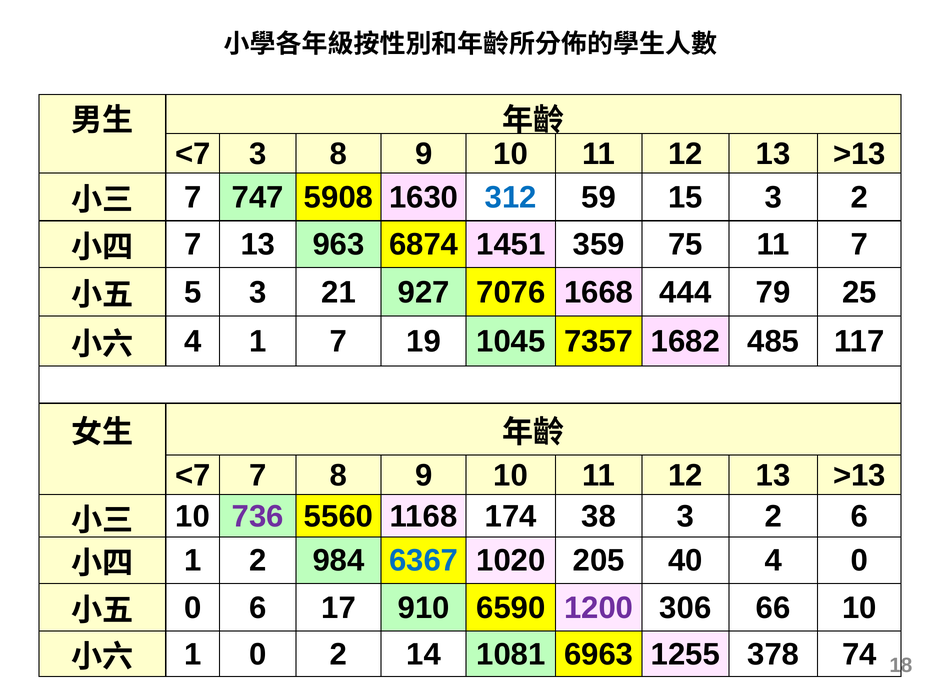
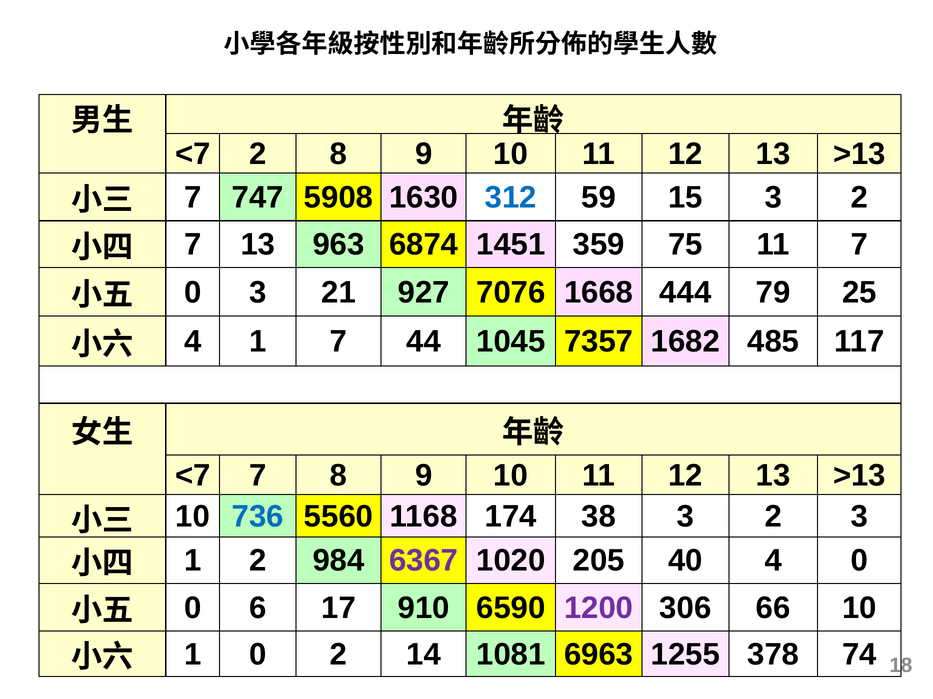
<7 3: 3 -> 2
5 at (193, 293): 5 -> 0
19: 19 -> 44
736 colour: purple -> blue
2 6: 6 -> 3
6367 colour: blue -> purple
